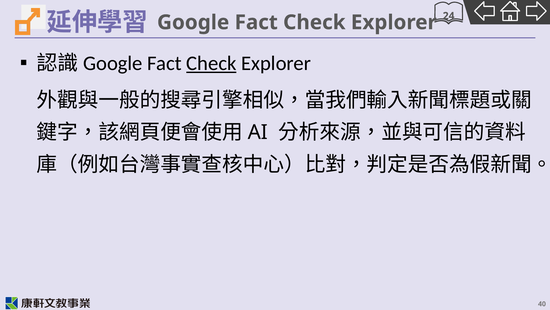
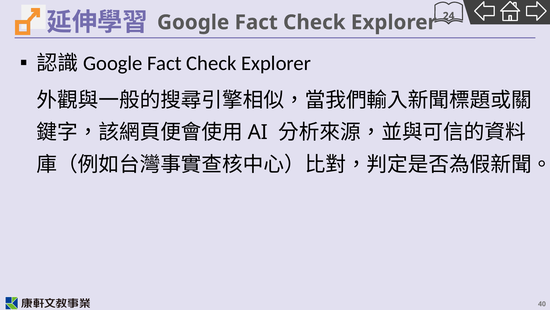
Check at (211, 63) underline: present -> none
